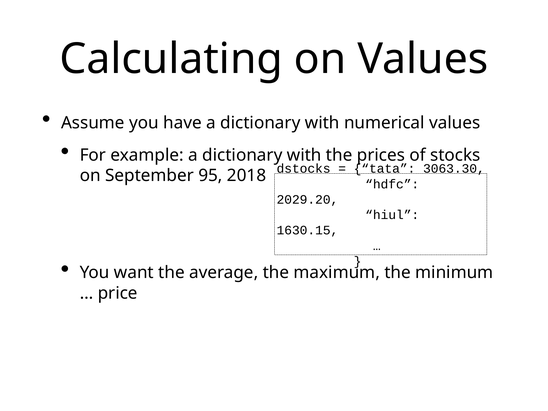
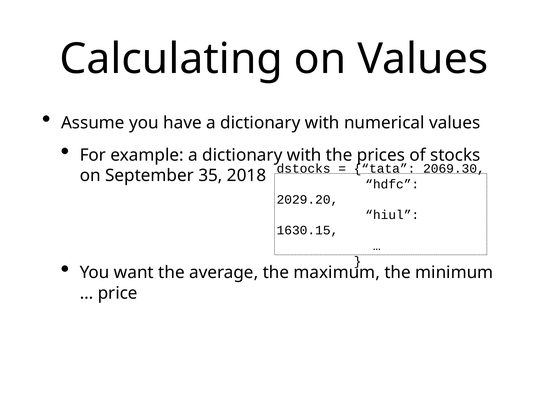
3063.30: 3063.30 -> 2069.30
95: 95 -> 35
